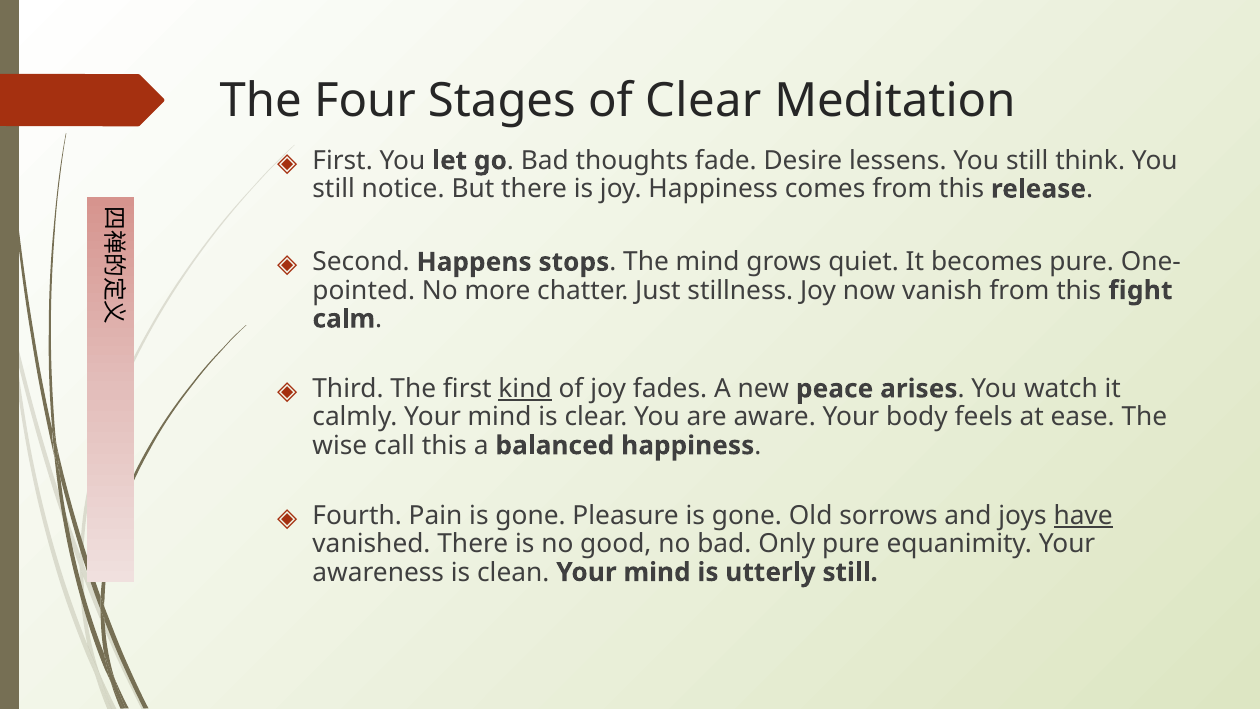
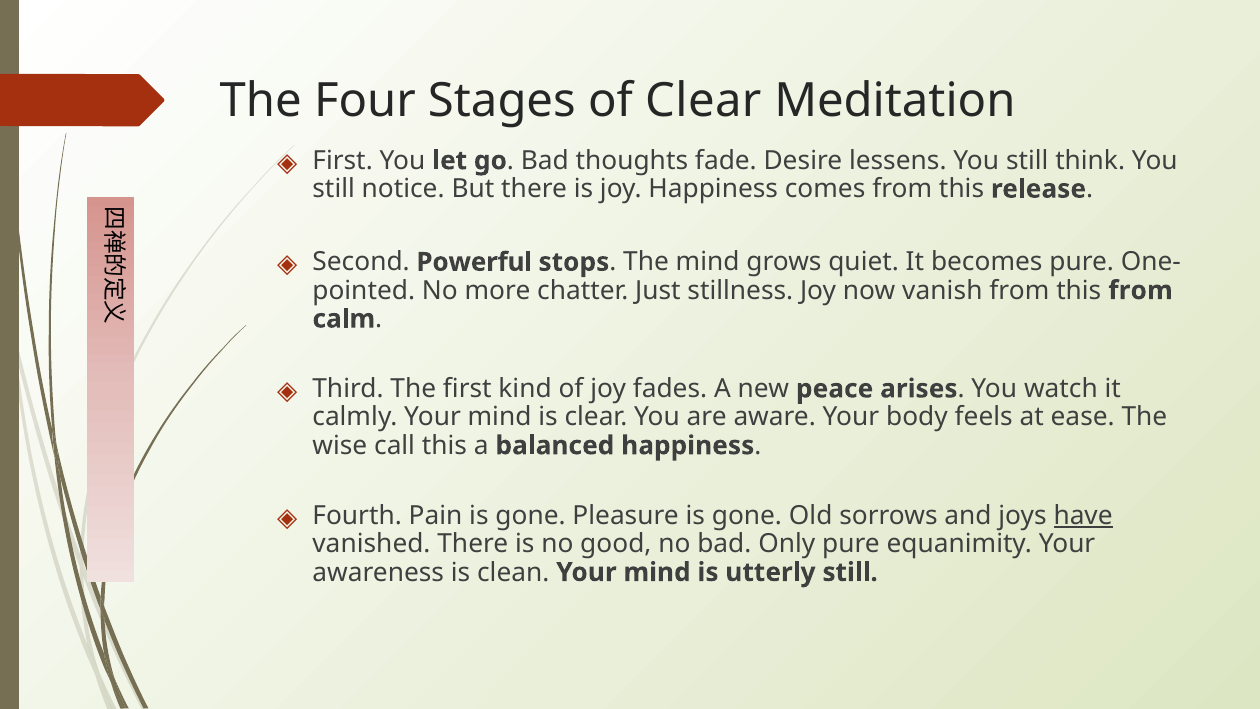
Happens: Happens -> Powerful
this fight: fight -> from
kind underline: present -> none
